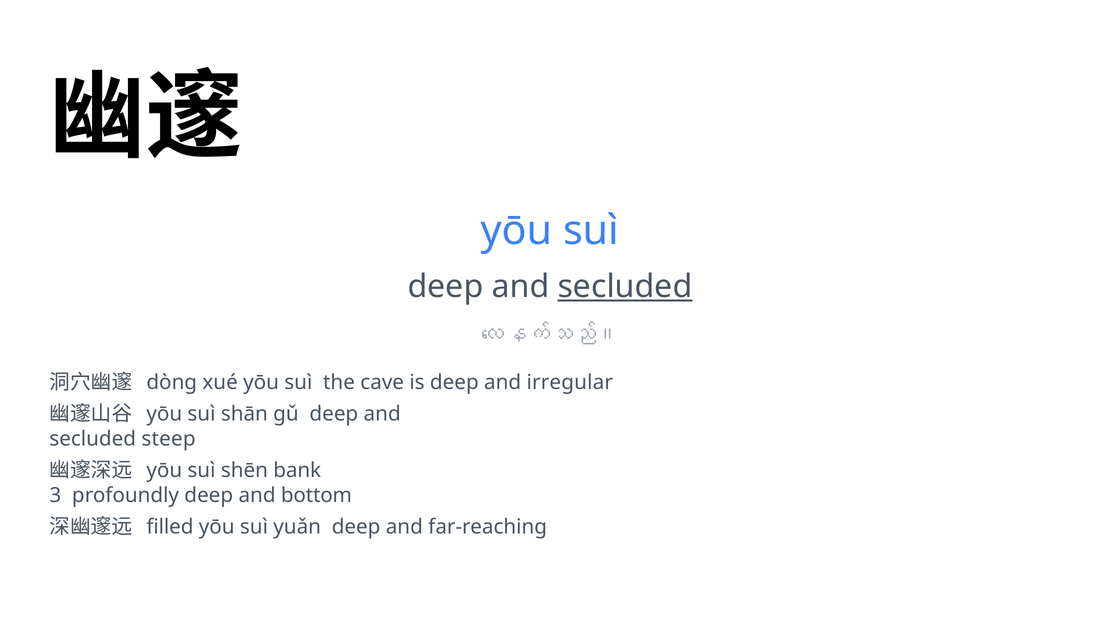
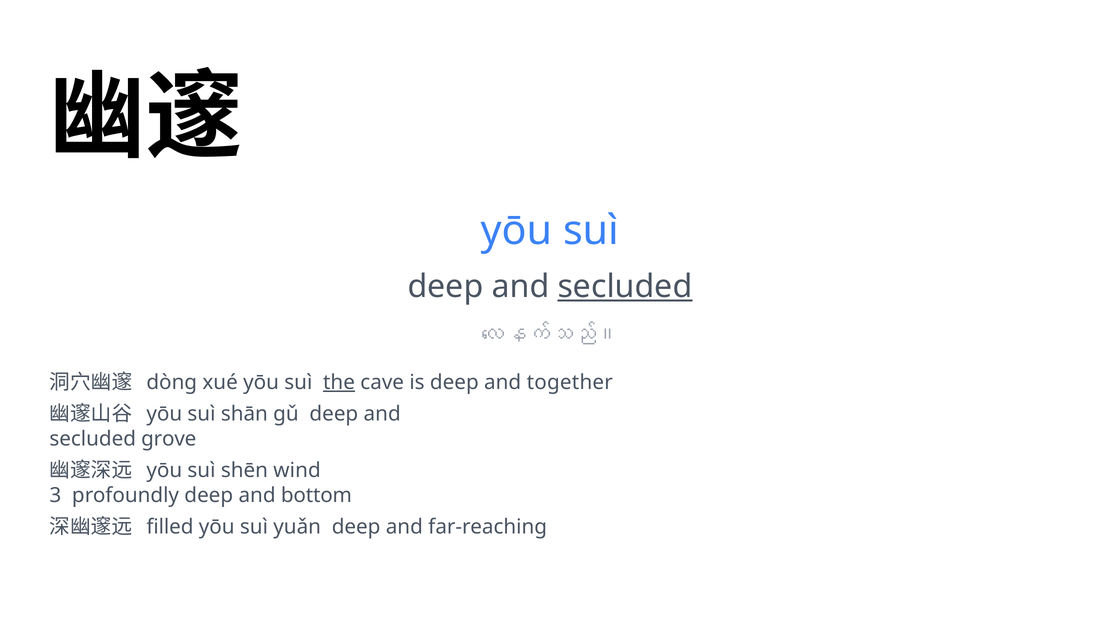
the underline: none -> present
irregular: irregular -> together
steep: steep -> grove
bank: bank -> wind
